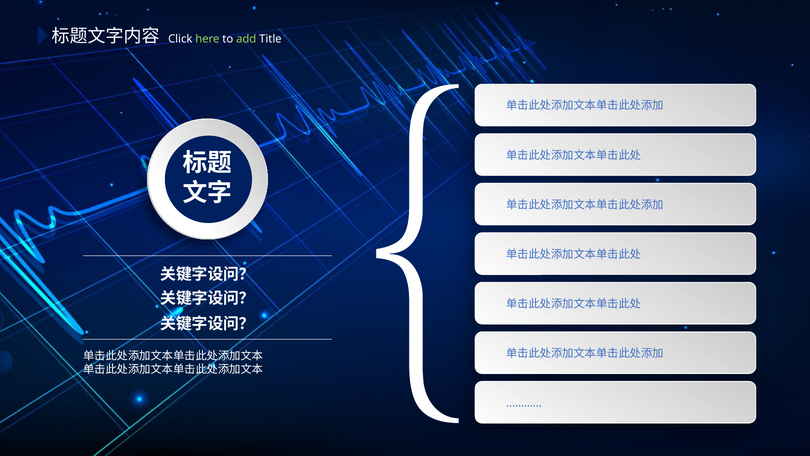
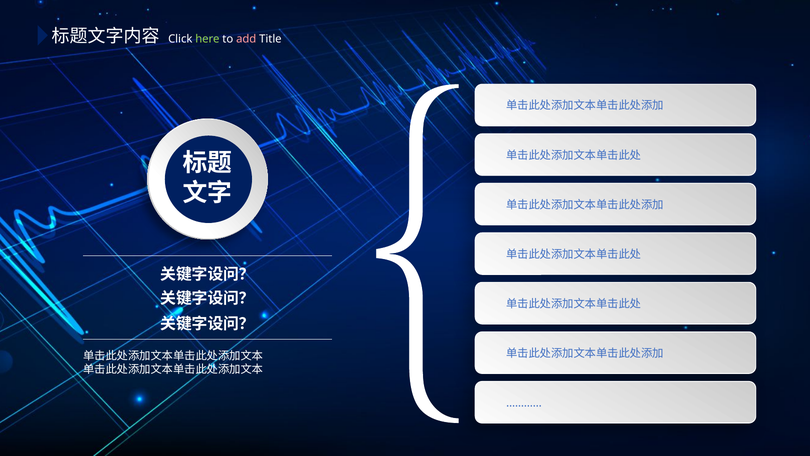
add colour: light green -> pink
